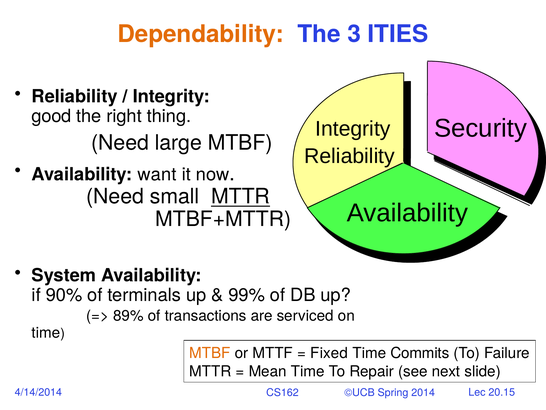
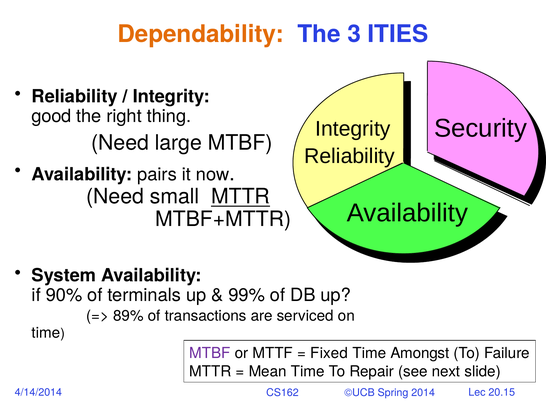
want: want -> pairs
MTBF at (210, 353) colour: orange -> purple
Commits: Commits -> Amongst
